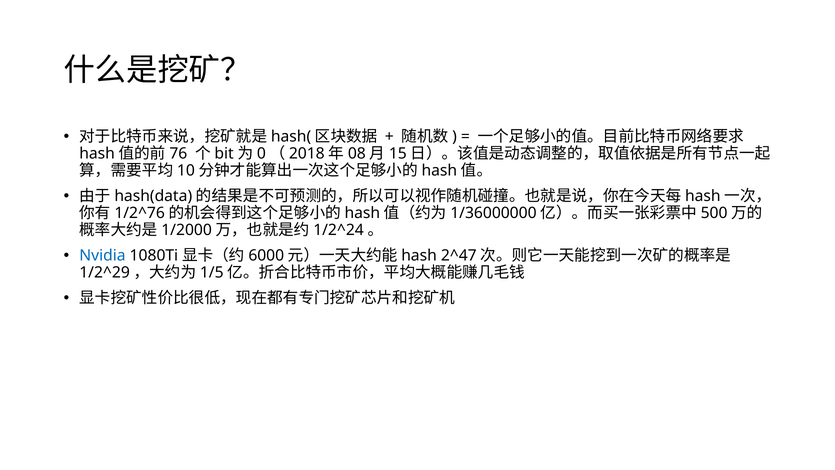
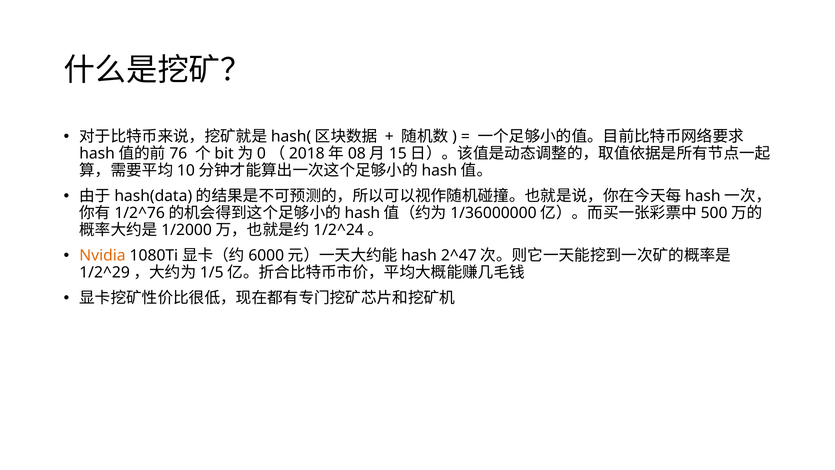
Nvidia colour: blue -> orange
